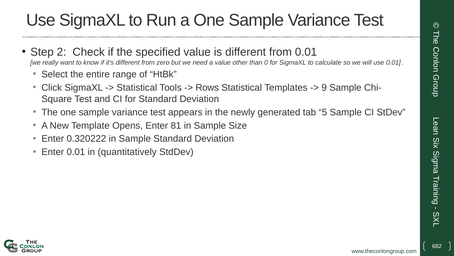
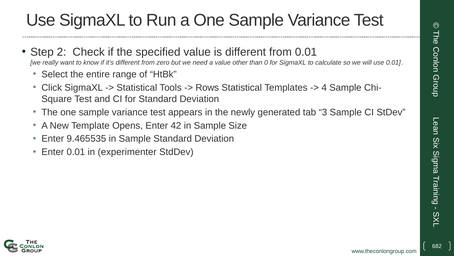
9: 9 -> 4
5: 5 -> 3
81: 81 -> 42
0.320222: 0.320222 -> 9.465535
quantitatively: quantitatively -> experimenter
